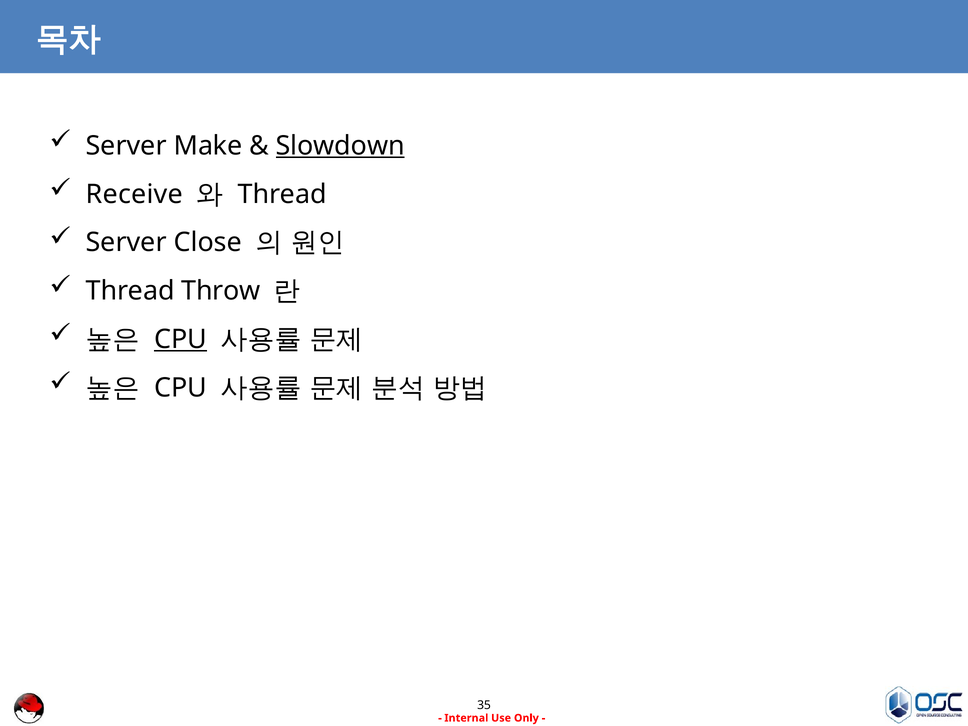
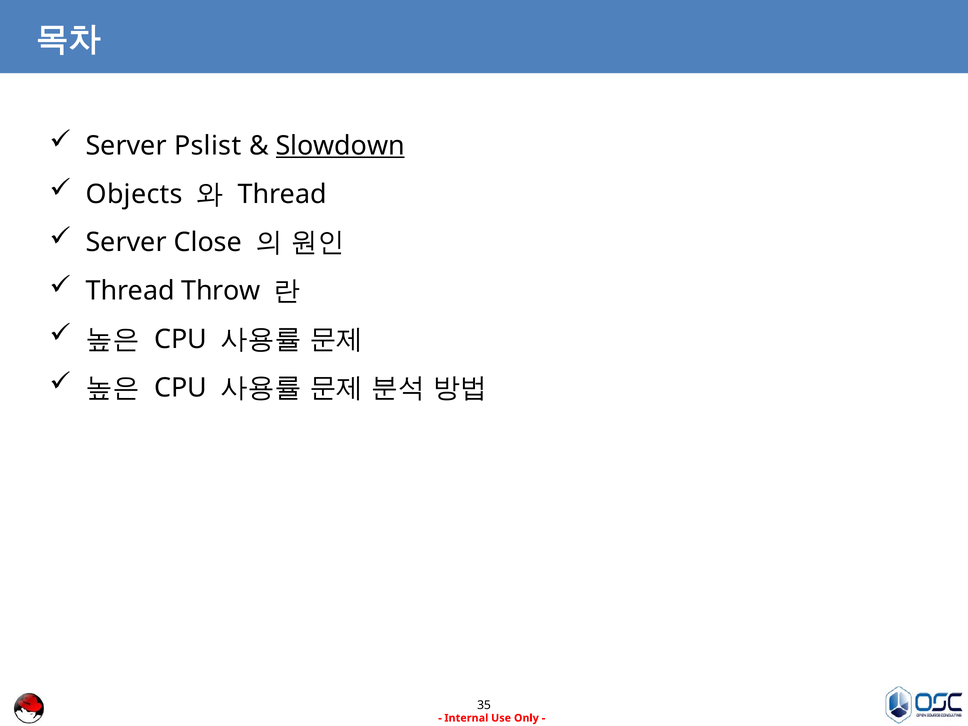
Make: Make -> Pslist
Receive: Receive -> Objects
CPU at (181, 339) underline: present -> none
